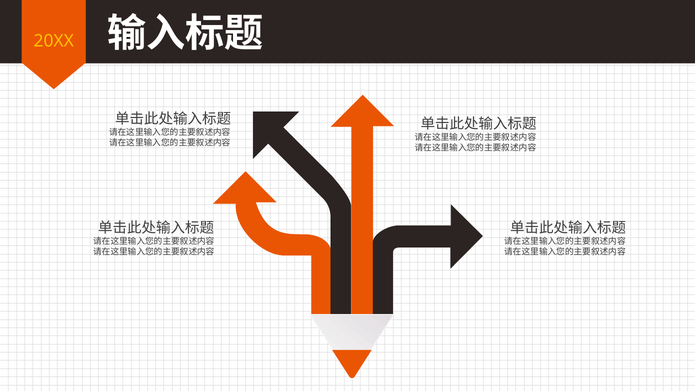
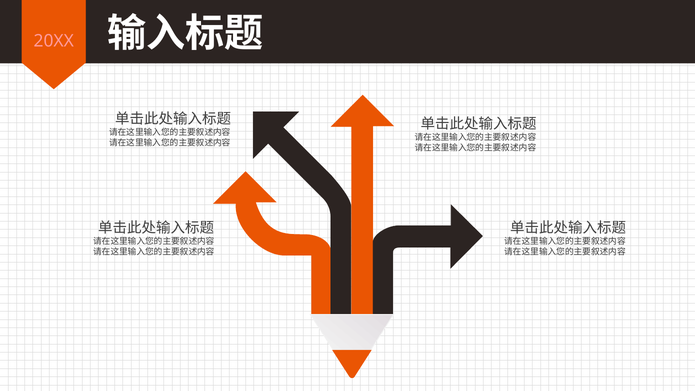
20XX colour: yellow -> pink
